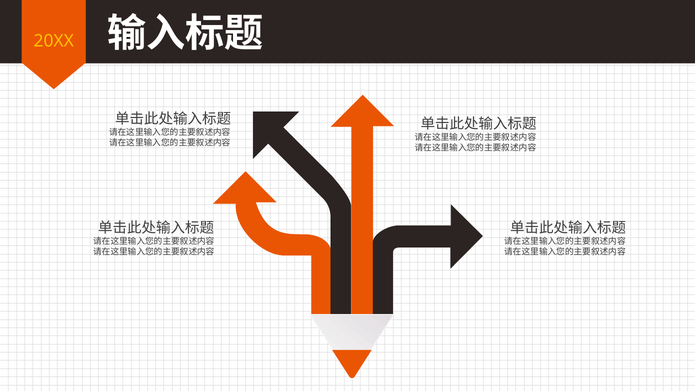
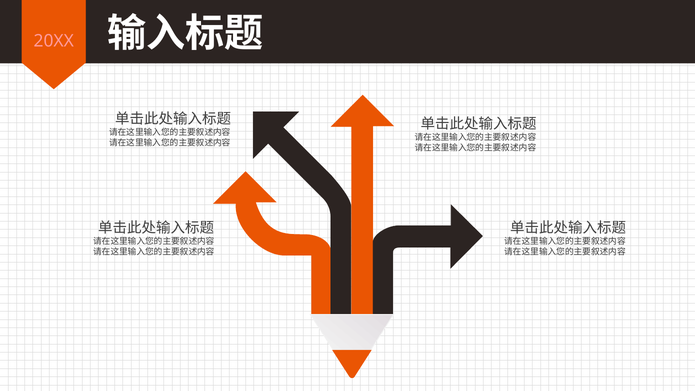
20XX colour: yellow -> pink
